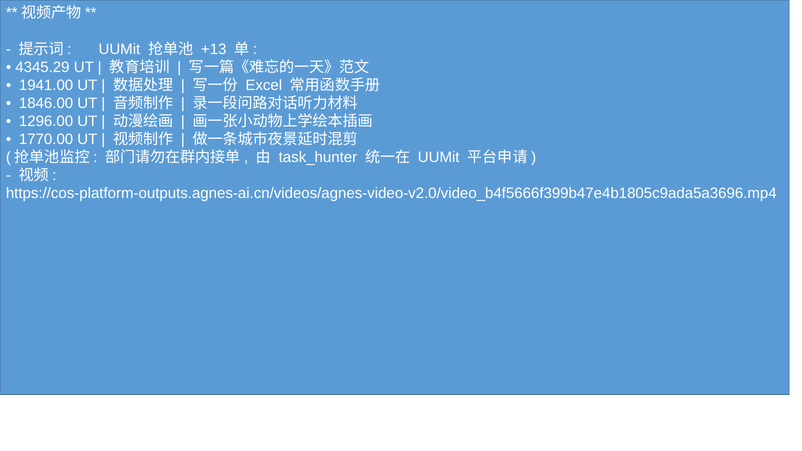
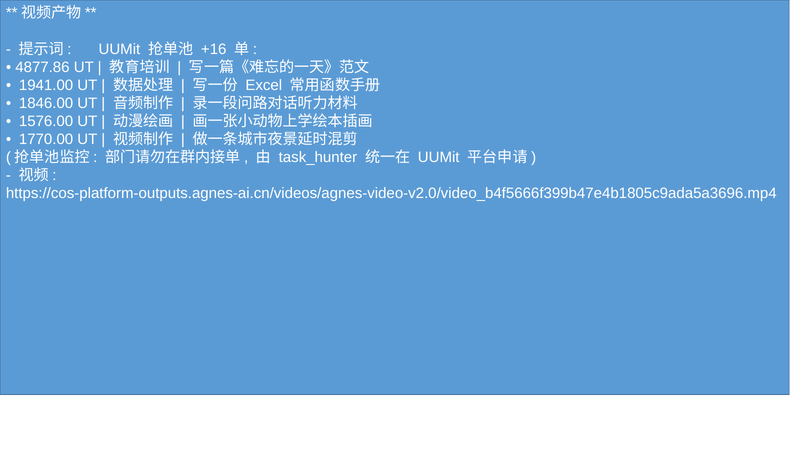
+13: +13 -> +16
4345.29: 4345.29 -> 4877.86
1296.00: 1296.00 -> 1576.00
